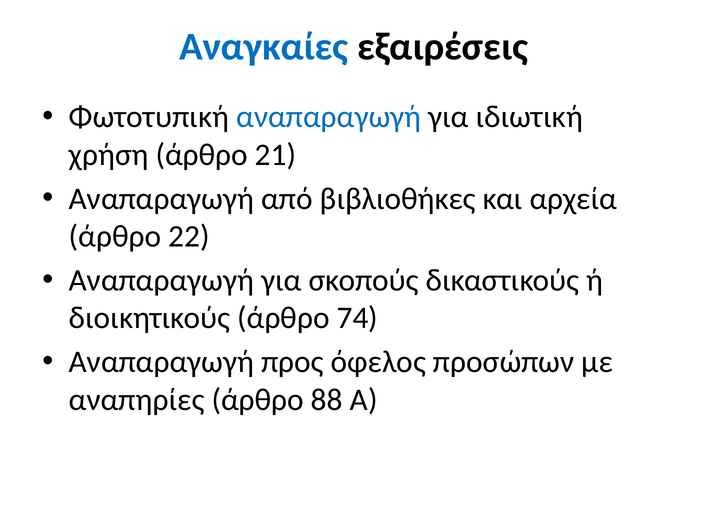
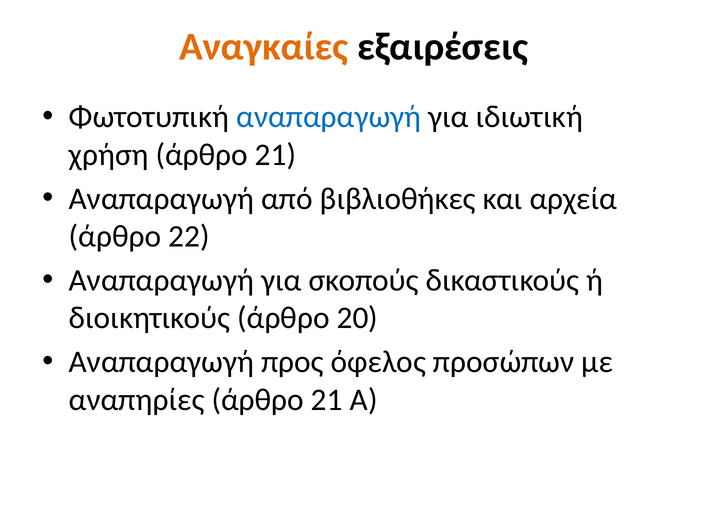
Αναγκαίες colour: blue -> orange
74: 74 -> 20
αναπηρίες άρθρο 88: 88 -> 21
